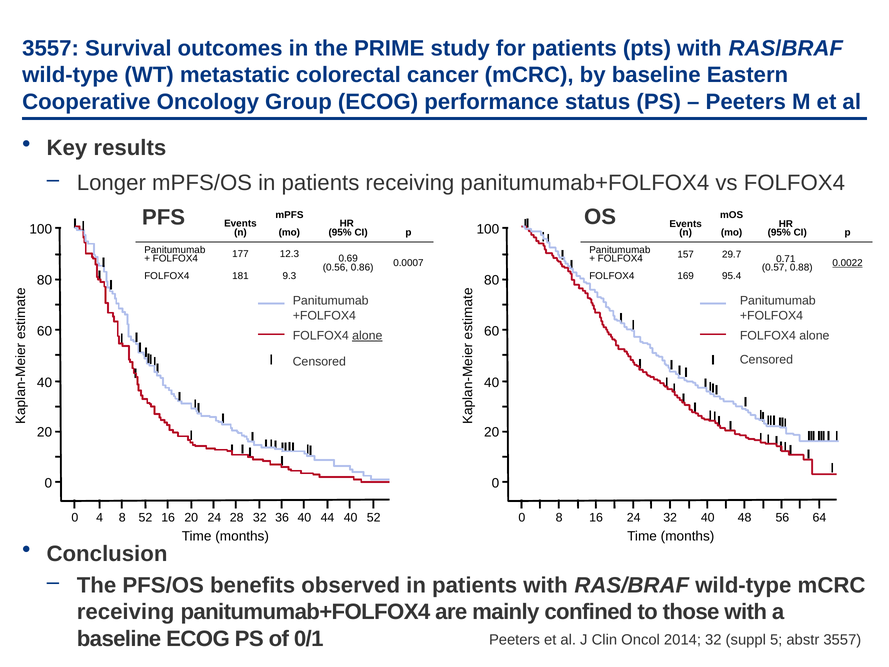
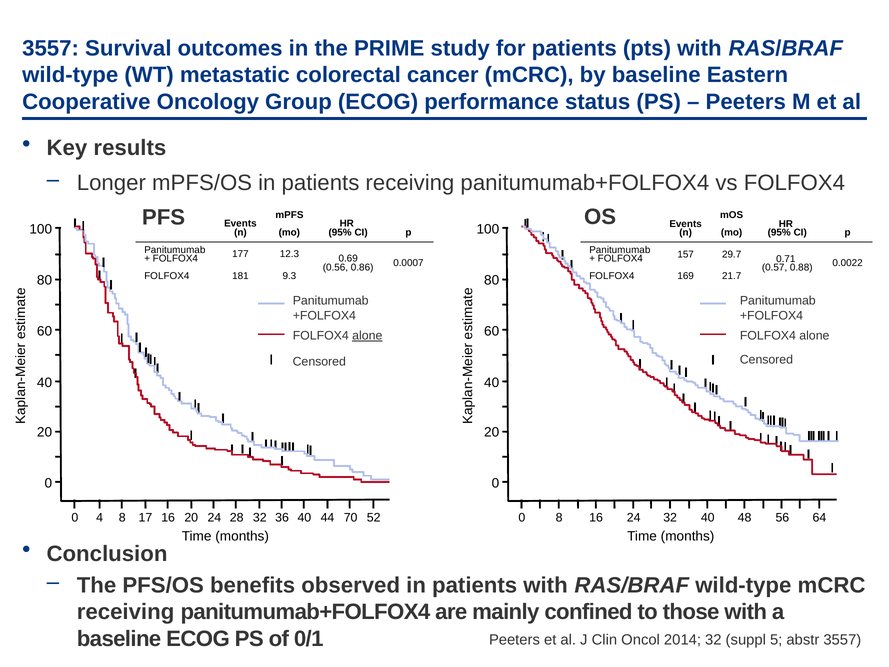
0.0022 underline: present -> none
95.4: 95.4 -> 21.7
8 52: 52 -> 17
44 40: 40 -> 70
